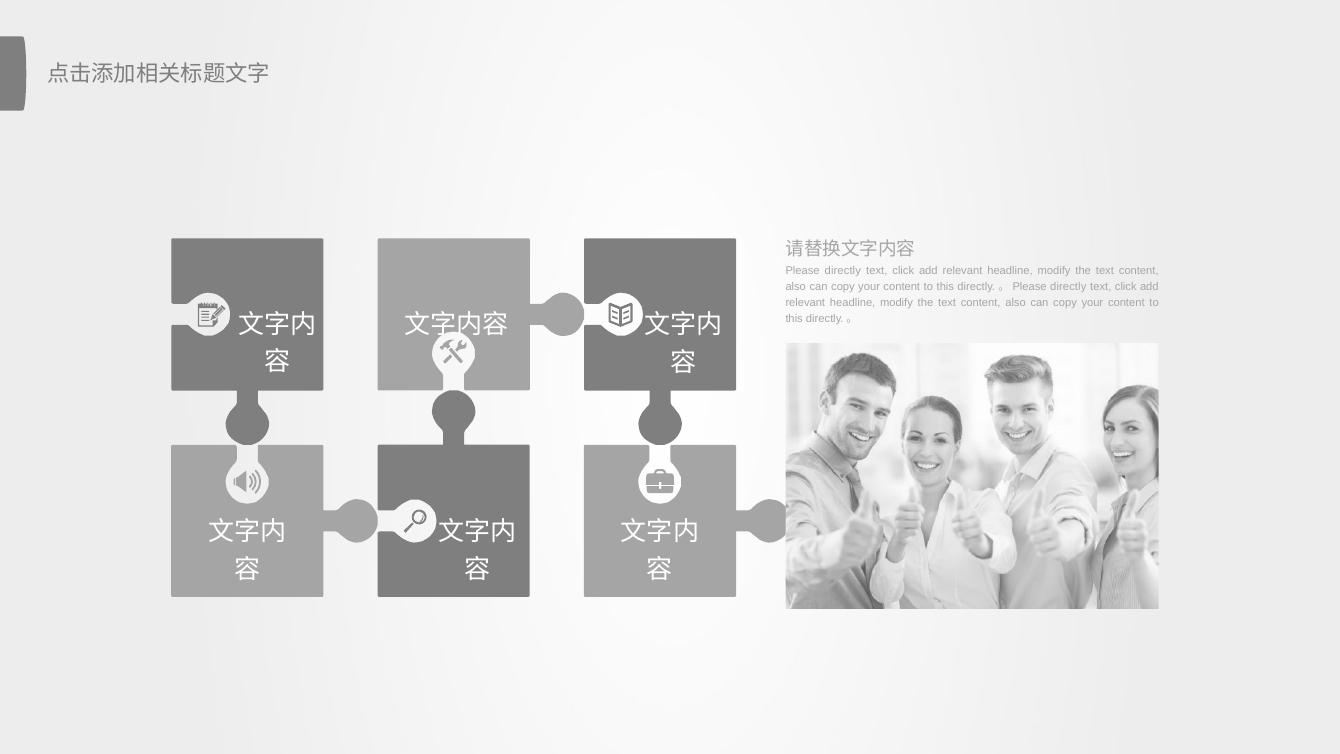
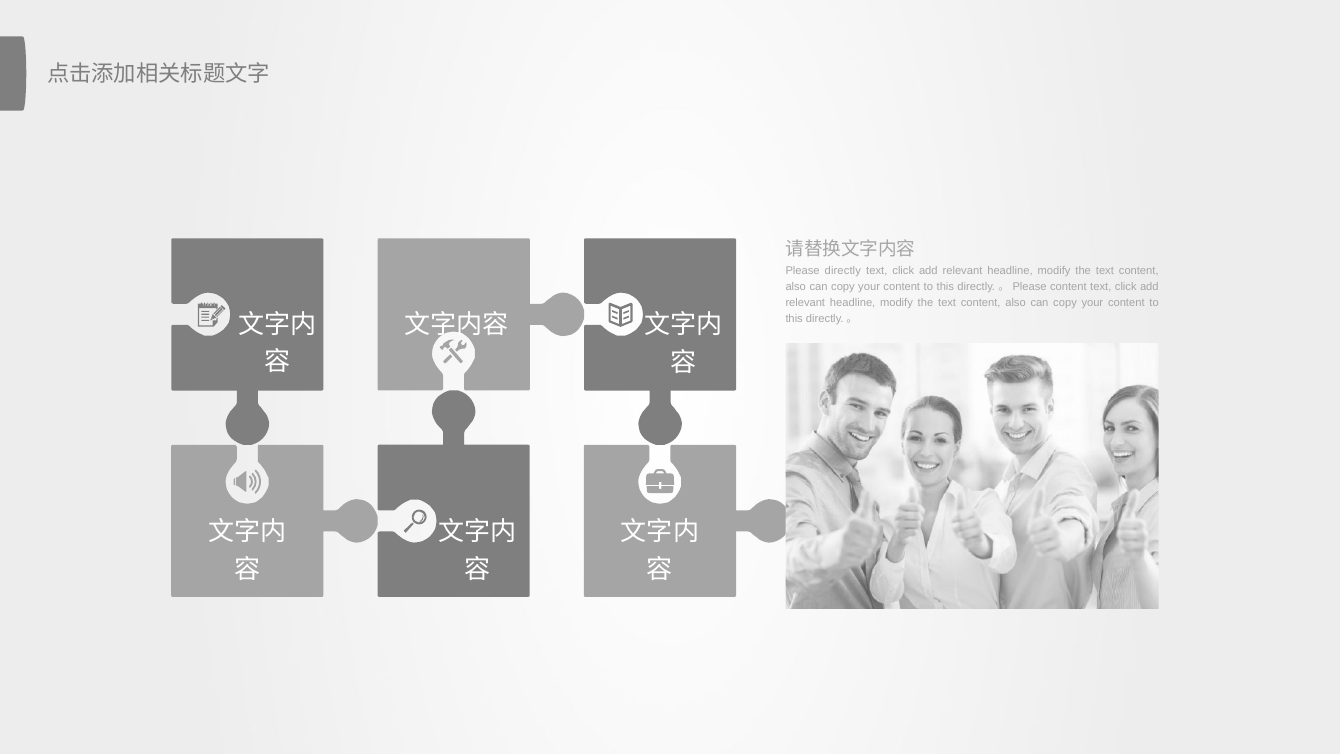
directly at (1068, 286): directly -> content
